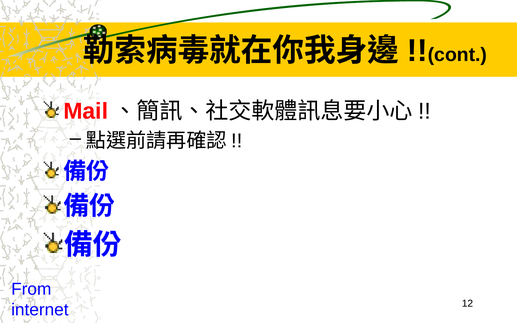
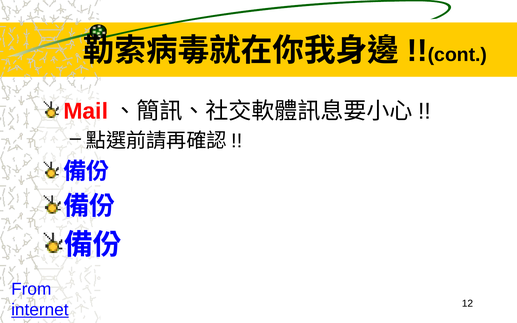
internet underline: none -> present
